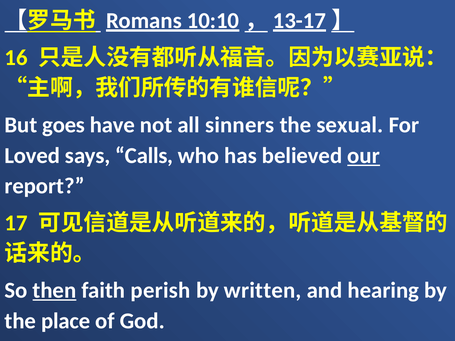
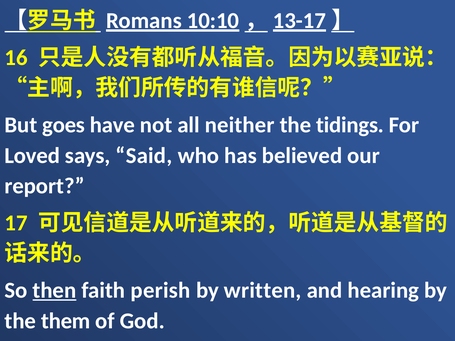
sinners: sinners -> neither
sexual: sexual -> tidings
Calls: Calls -> Said
our underline: present -> none
place: place -> them
